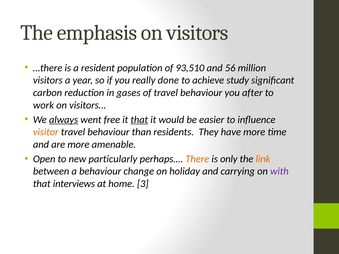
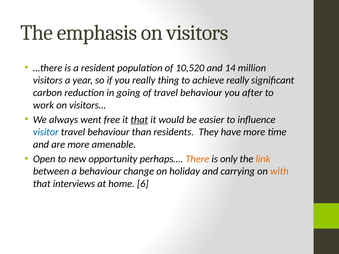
93,510: 93,510 -> 10,520
56: 56 -> 14
done: done -> thing
achieve study: study -> really
gases: gases -> going
always underline: present -> none
visitor colour: orange -> blue
particularly: particularly -> opportunity
with colour: purple -> orange
3: 3 -> 6
